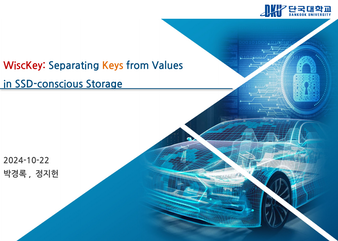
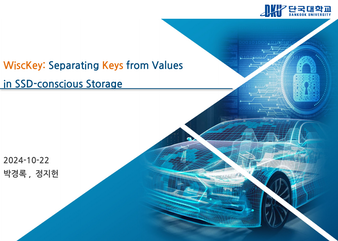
WiscKey colour: red -> orange
